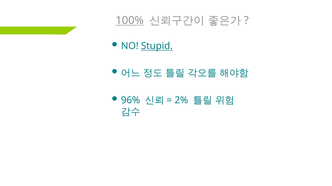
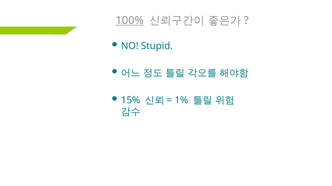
Stupid underline: present -> none
96%: 96% -> 15%
2%: 2% -> 1%
